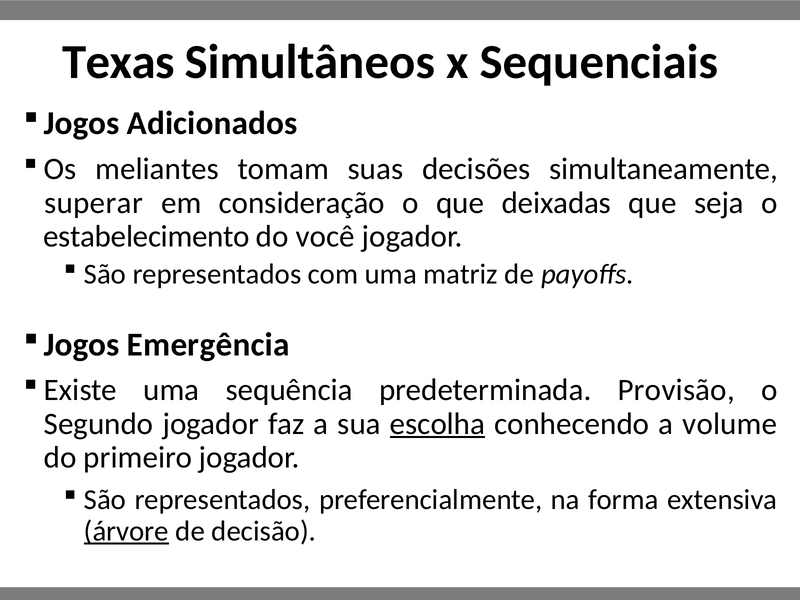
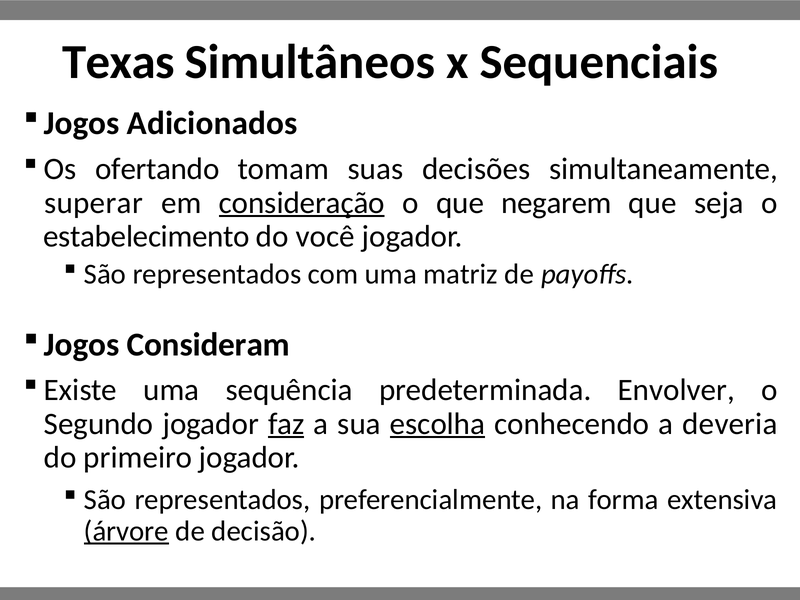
meliantes: meliantes -> ofertando
consideração underline: none -> present
deixadas: deixadas -> negarem
Emergência: Emergência -> Consideram
Provisão: Provisão -> Envolver
faz underline: none -> present
volume: volume -> deveria
